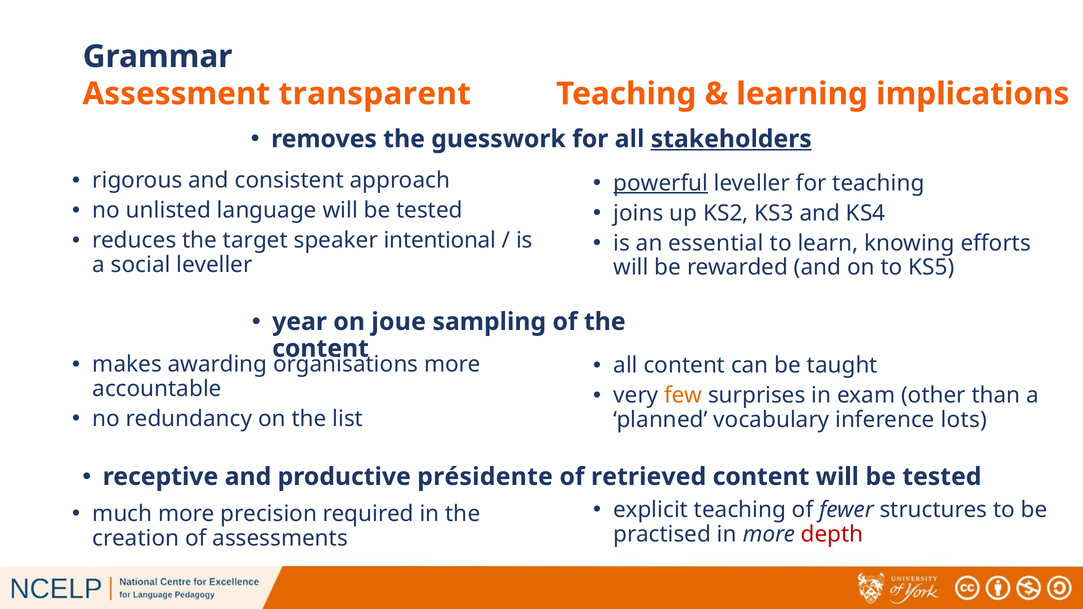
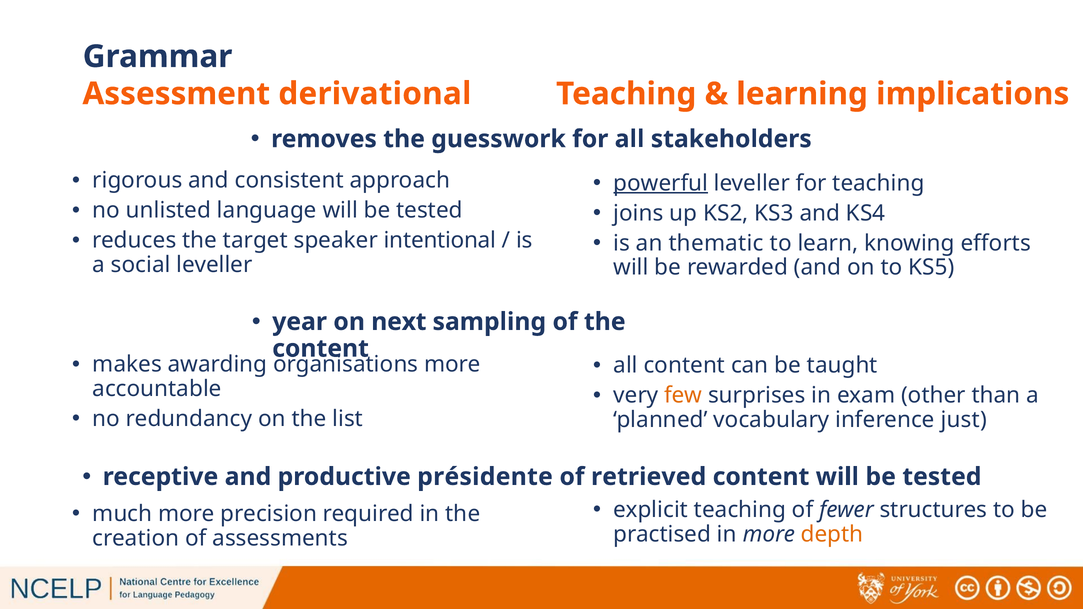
transparent: transparent -> derivational
stakeholders underline: present -> none
essential: essential -> thematic
joue: joue -> next
lots: lots -> just
depth colour: red -> orange
